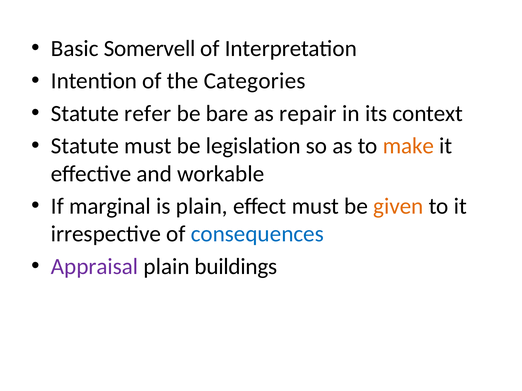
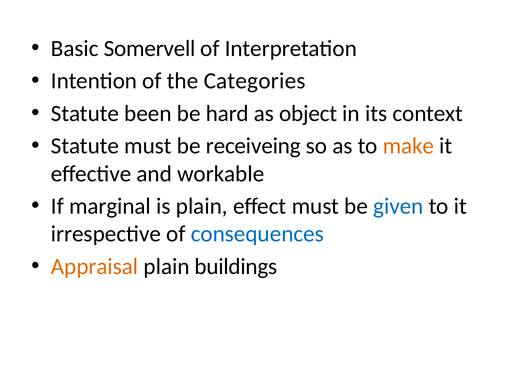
refer: refer -> been
bare: bare -> hard
repair: repair -> object
legislation: legislation -> receiveing
given colour: orange -> blue
Appraisal colour: purple -> orange
